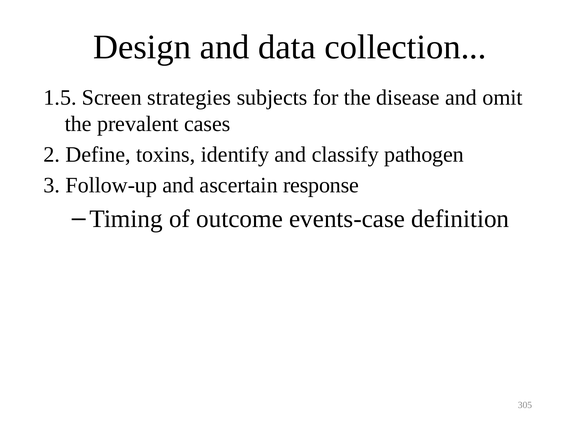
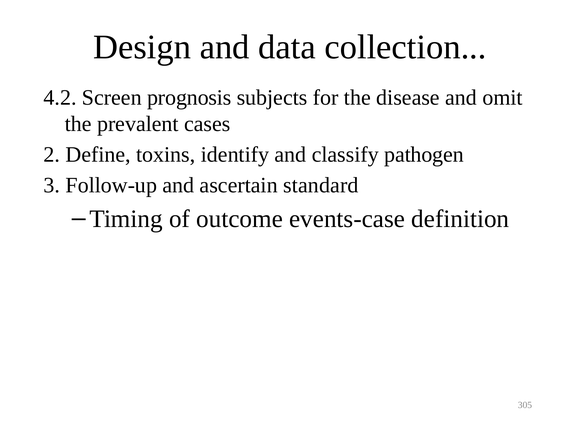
1.5: 1.5 -> 4.2
strategies: strategies -> prognosis
response: response -> standard
